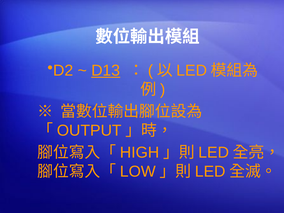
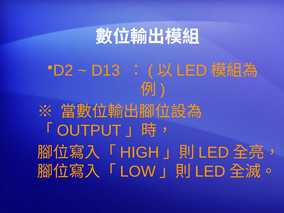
D13 underline: present -> none
